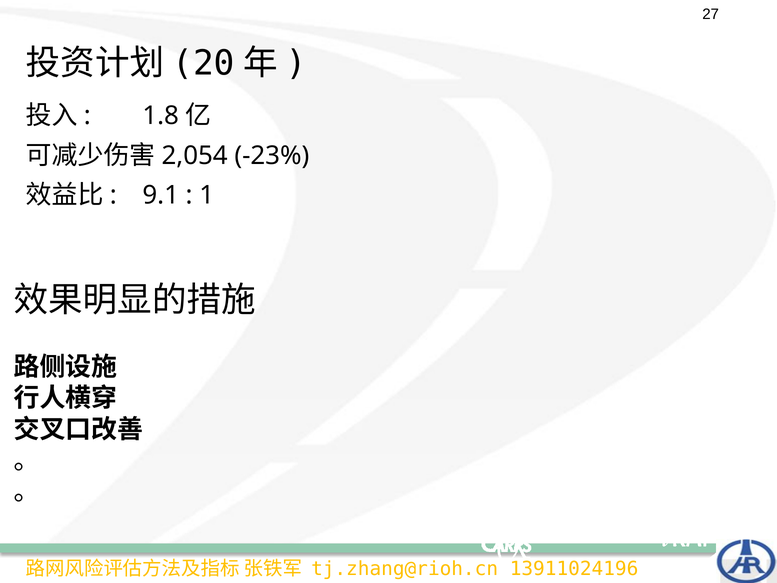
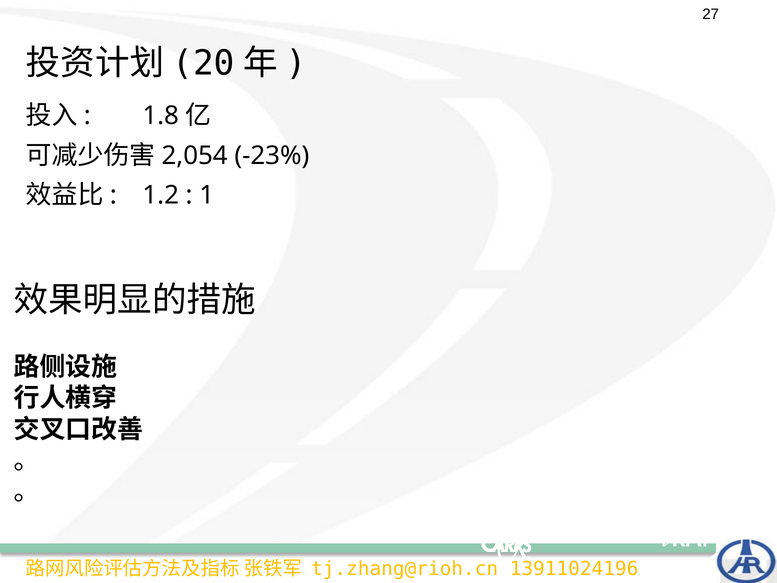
9.1: 9.1 -> 1.2
